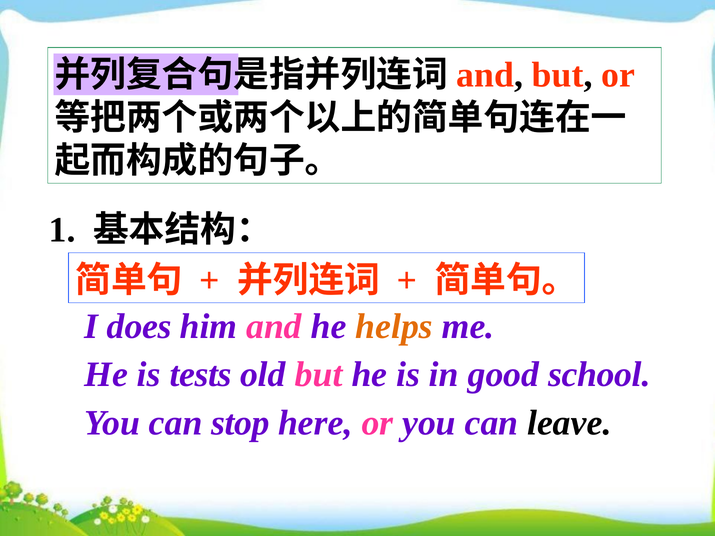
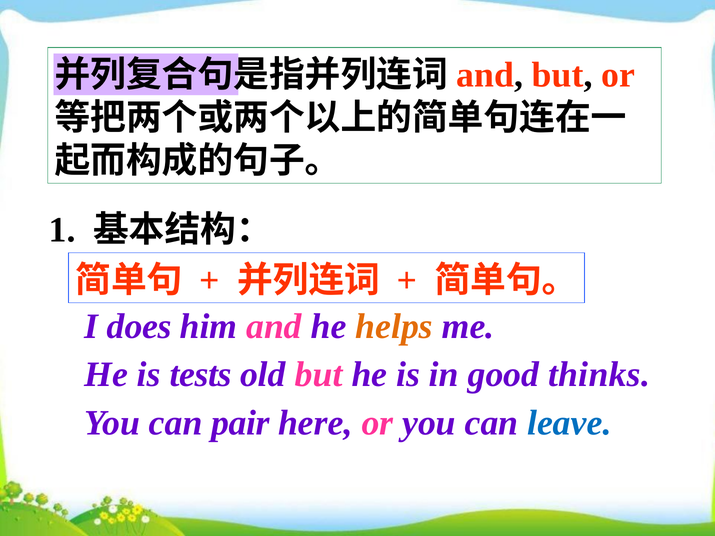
school: school -> thinks
stop: stop -> pair
leave colour: black -> blue
